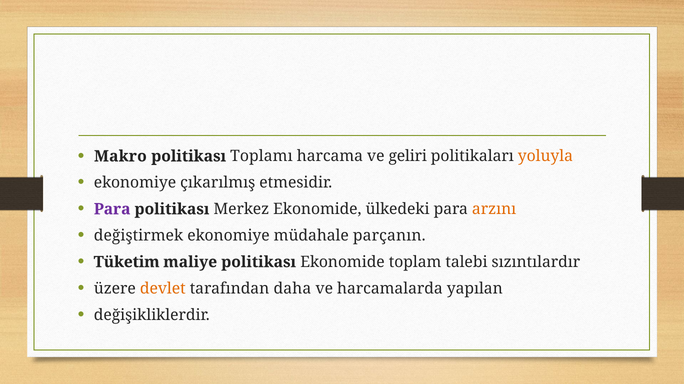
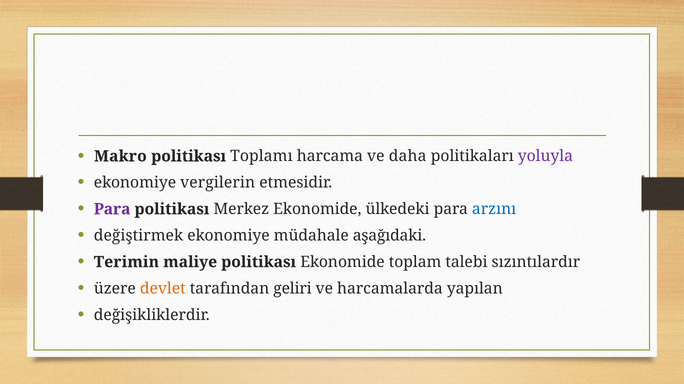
geliri: geliri -> daha
yoluyla colour: orange -> purple
çıkarılmış: çıkarılmış -> vergilerin
arzını colour: orange -> blue
parçanın: parçanın -> aşağıdaki
Tüketim: Tüketim -> Terimin
daha: daha -> geliri
